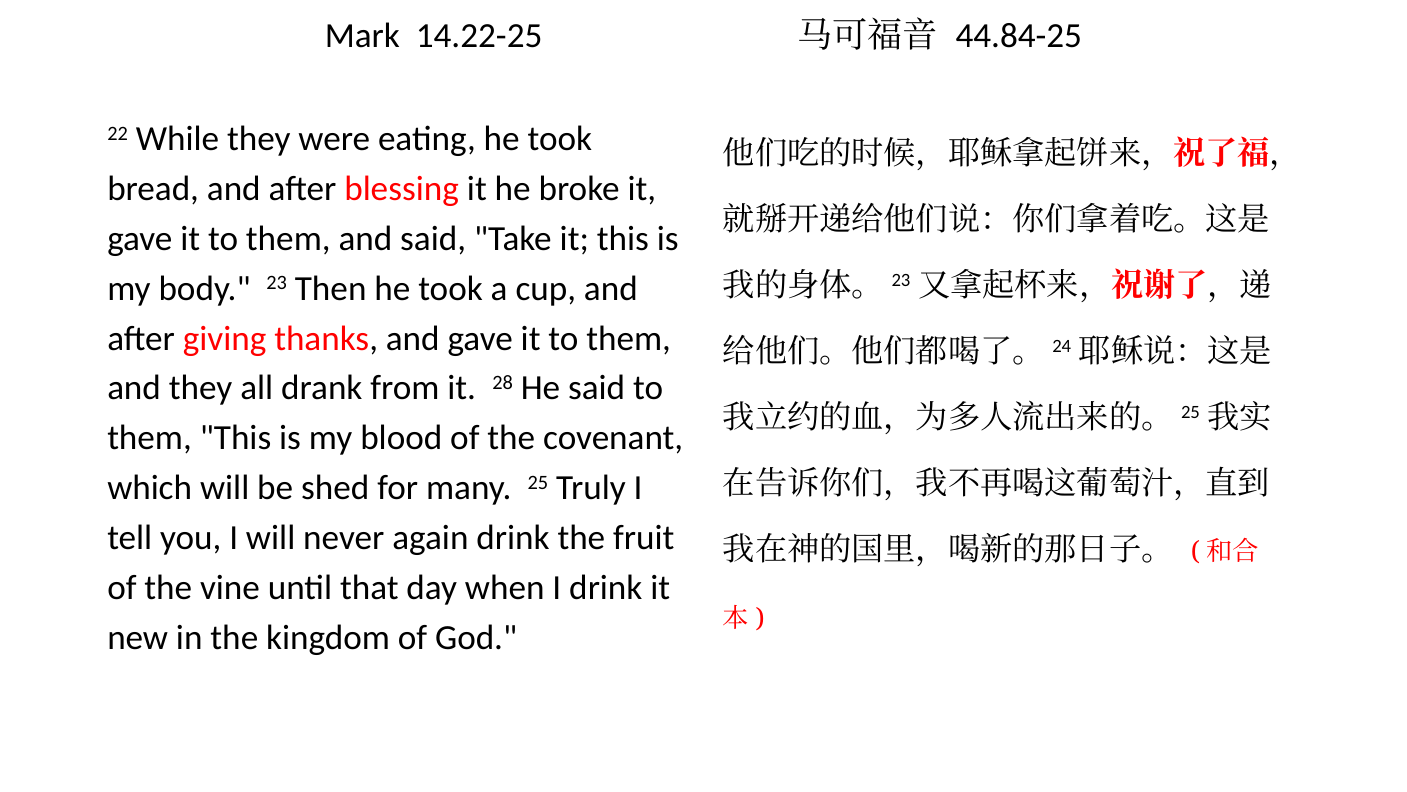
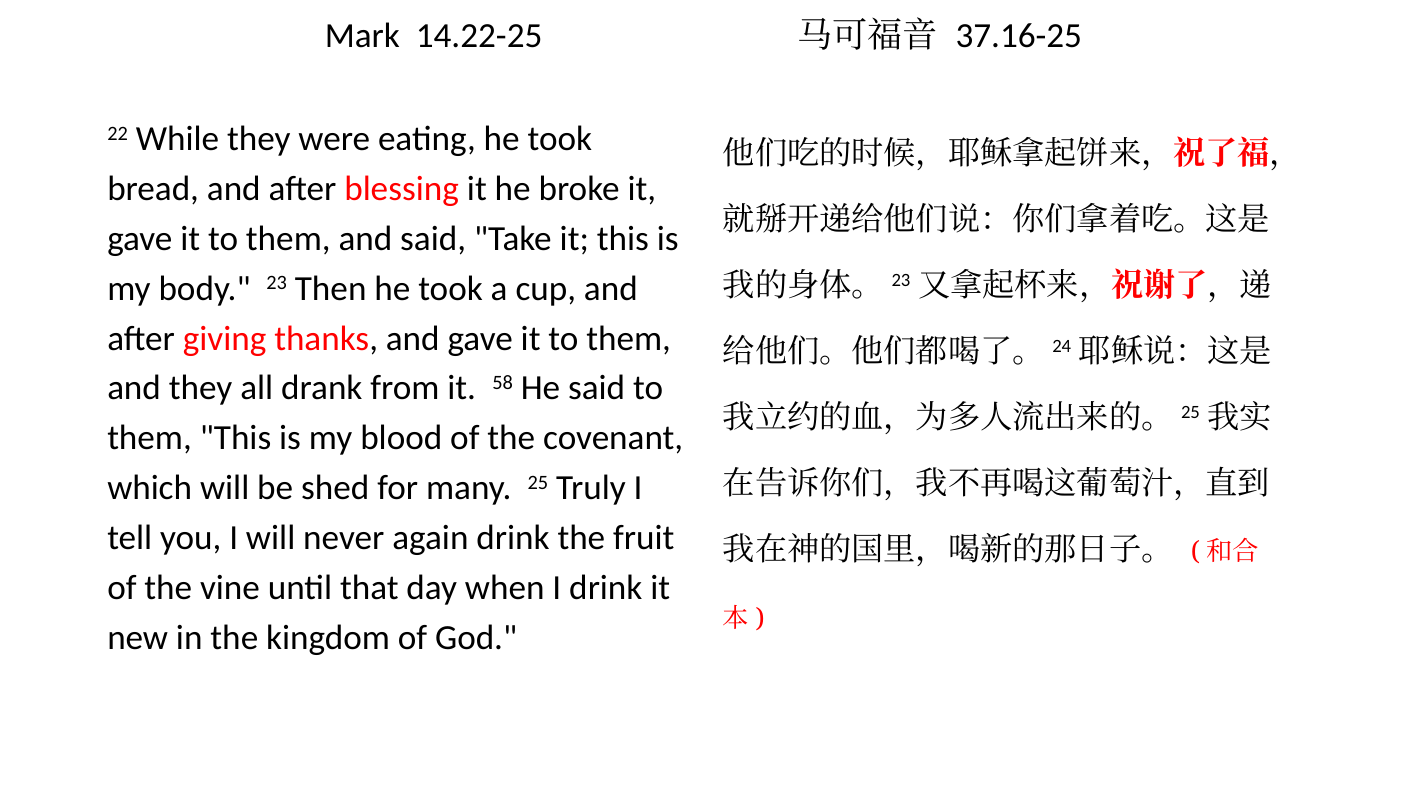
44.84-25: 44.84-25 -> 37.16-25
28: 28 -> 58
